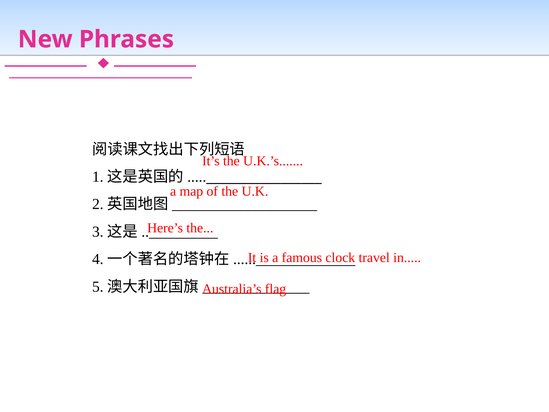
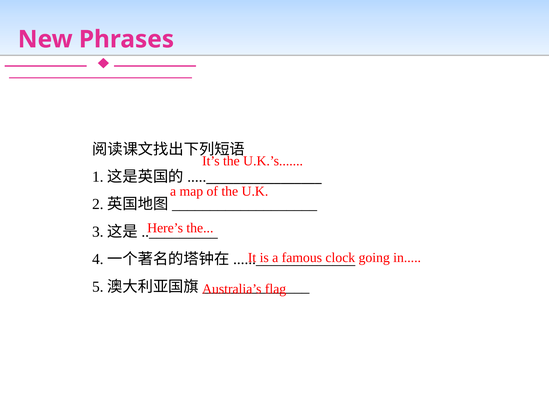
travel: travel -> going
